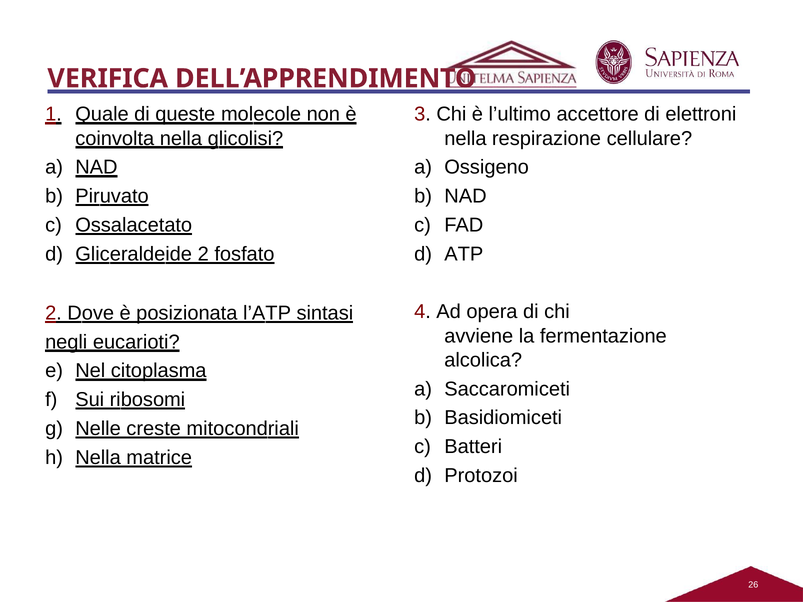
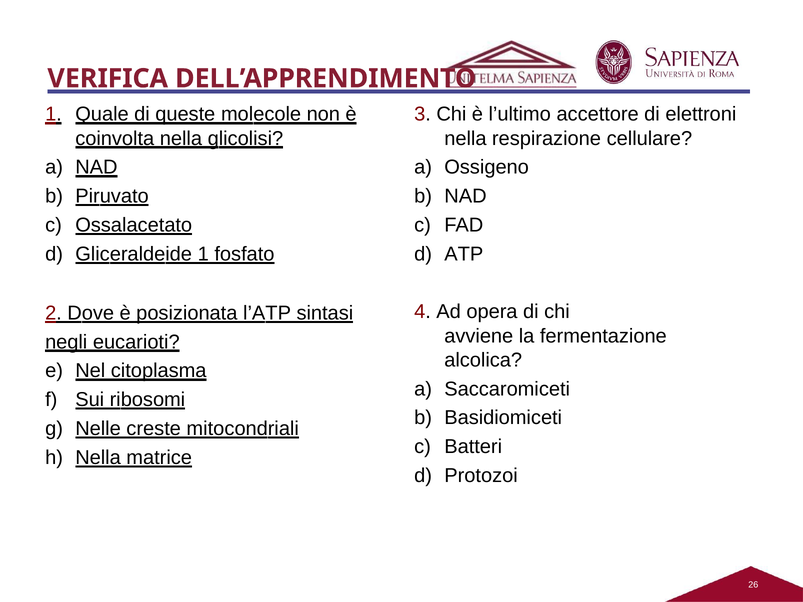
Gliceraldeide 2: 2 -> 1
